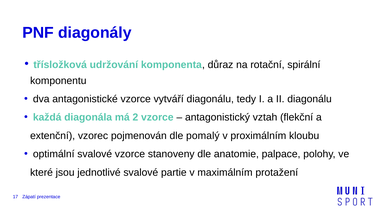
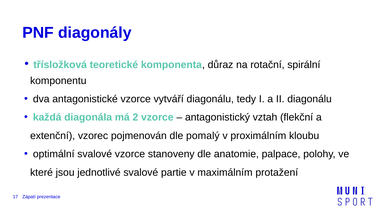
udržování: udržování -> teoretické
